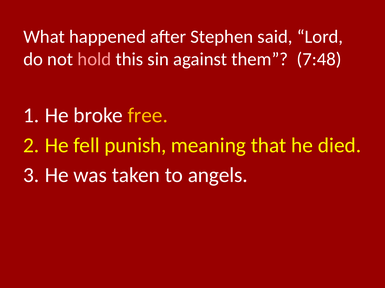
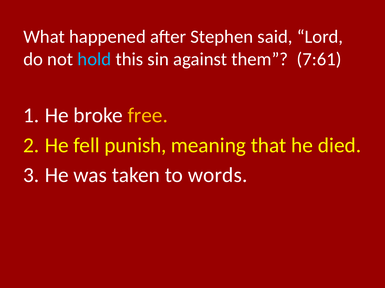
hold colour: pink -> light blue
7:48: 7:48 -> 7:61
angels: angels -> words
